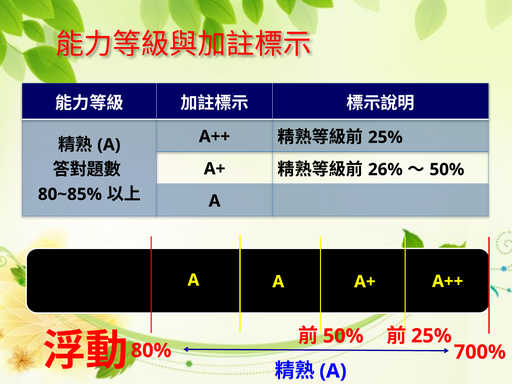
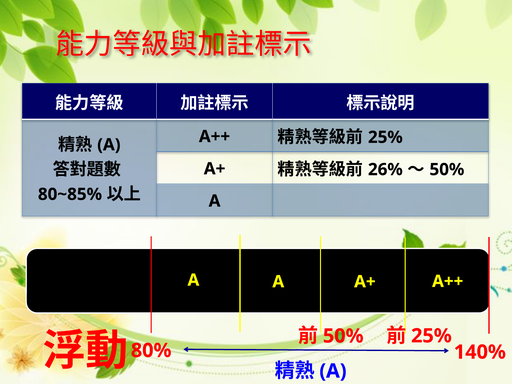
700%: 700% -> 140%
